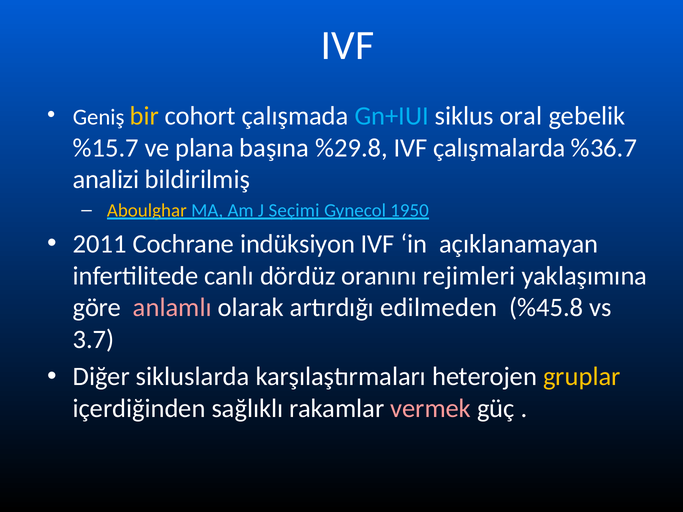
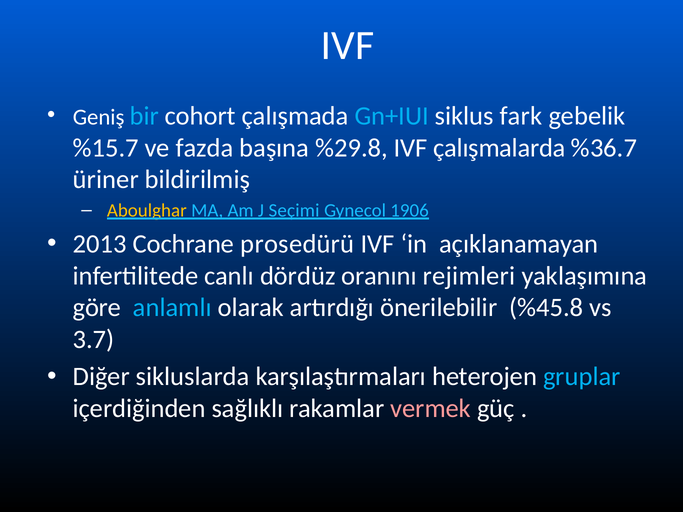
bir colour: yellow -> light blue
oral: oral -> fark
plana: plana -> fazda
analizi: analizi -> üriner
1950: 1950 -> 1906
2011: 2011 -> 2013
indüksiyon: indüksiyon -> prosedürü
anlamlı colour: pink -> light blue
edilmeden: edilmeden -> önerilebilir
gruplar colour: yellow -> light blue
